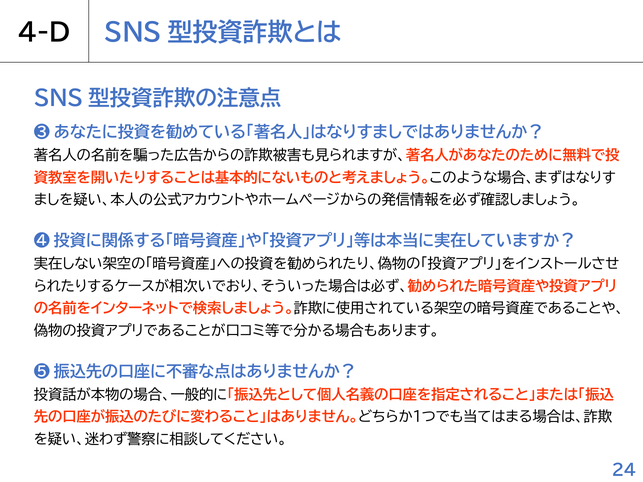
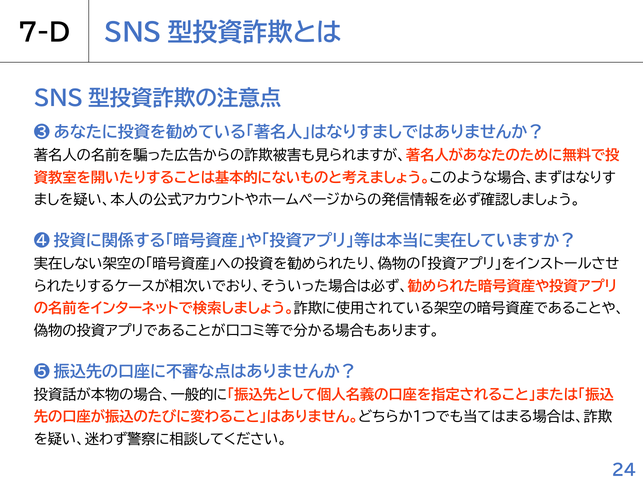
4-D: 4-D -> 7-D
